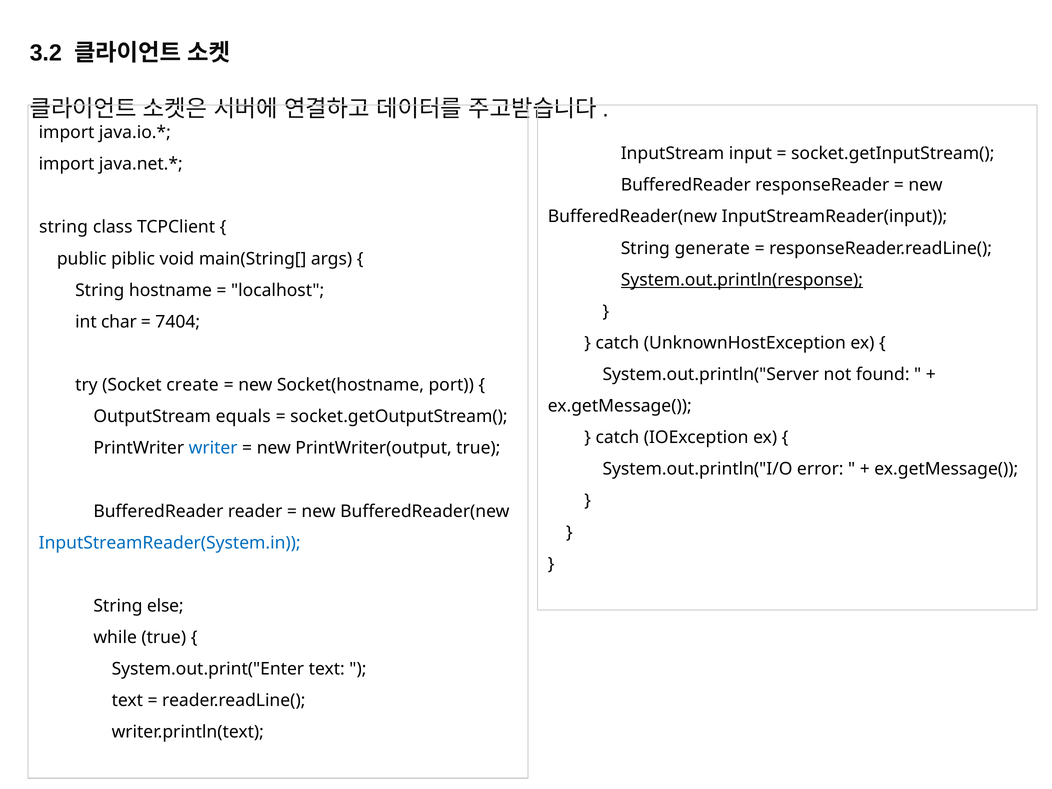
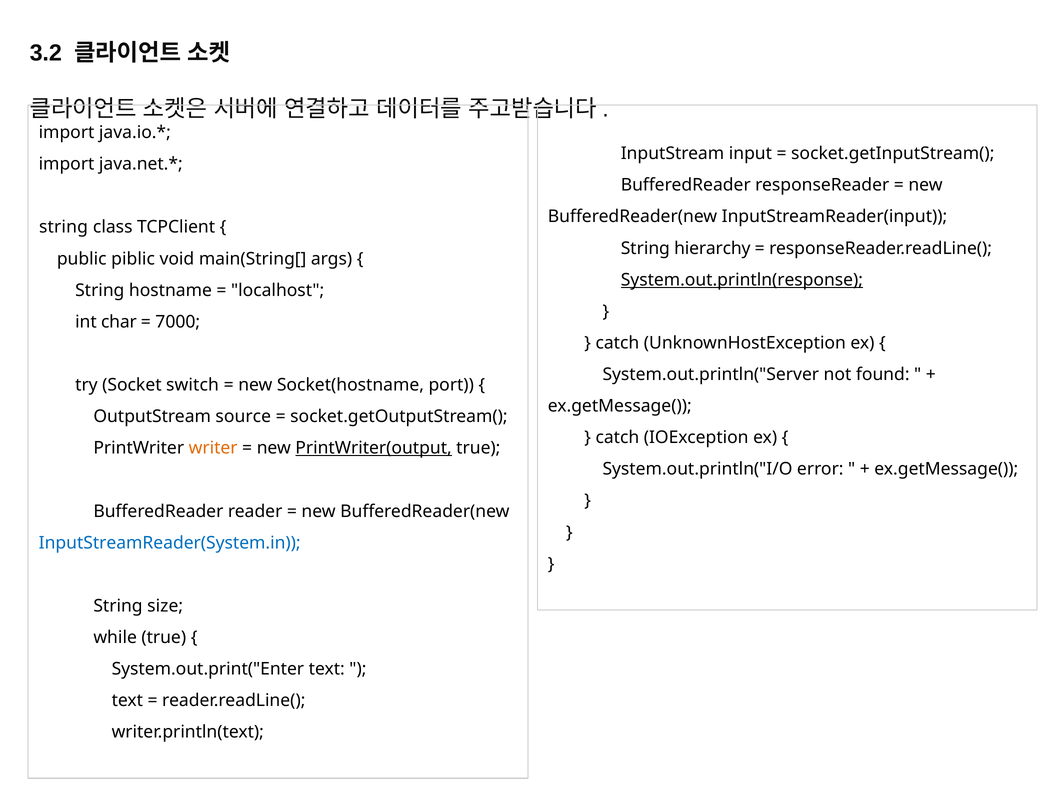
generate: generate -> hierarchy
7404: 7404 -> 7000
create: create -> switch
equals: equals -> source
writer colour: blue -> orange
PrintWriter(output underline: none -> present
else: else -> size
